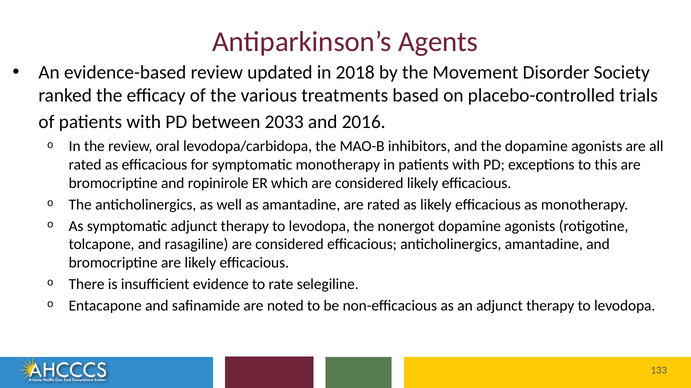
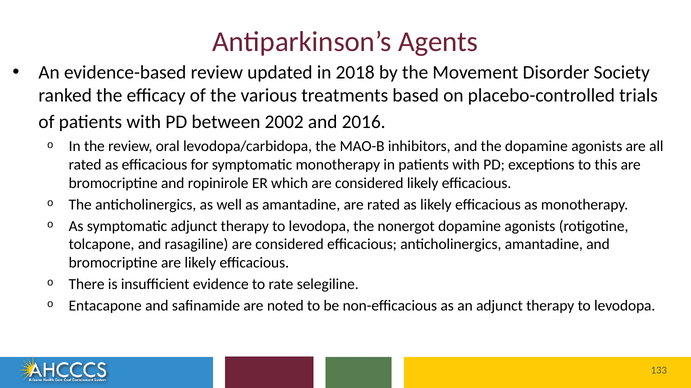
2033: 2033 -> 2002
